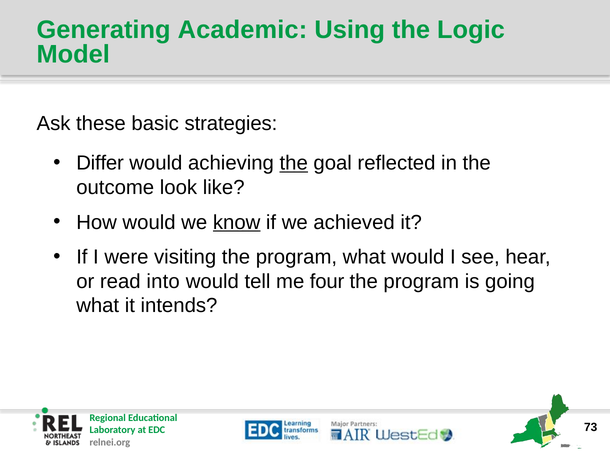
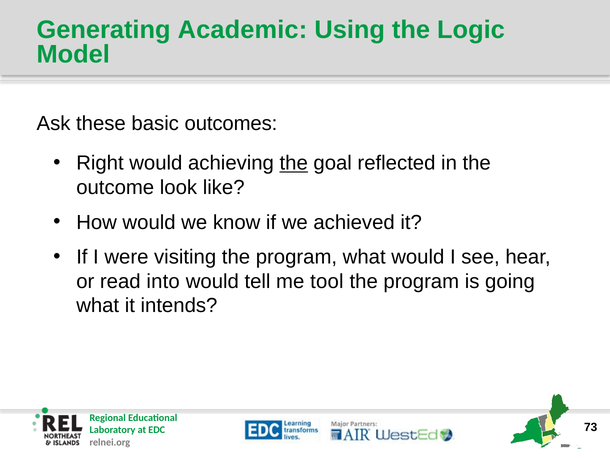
strategies: strategies -> outcomes
Differ: Differ -> Right
know underline: present -> none
four: four -> tool
